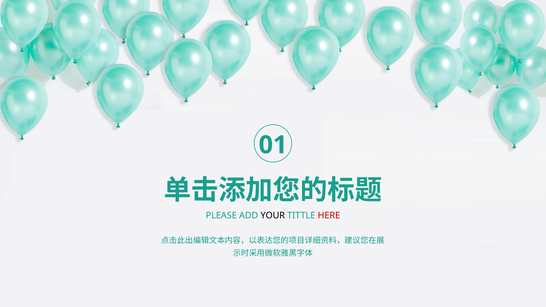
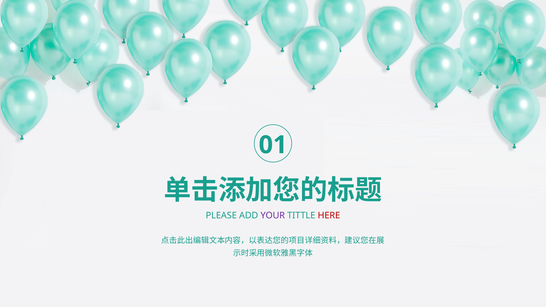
YOUR colour: black -> purple
